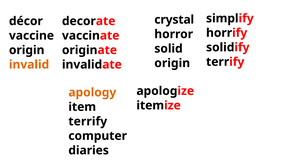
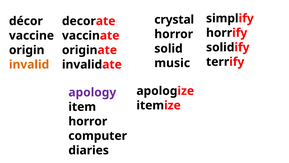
origin at (172, 63): origin -> music
apology colour: orange -> purple
terrify at (88, 121): terrify -> horror
